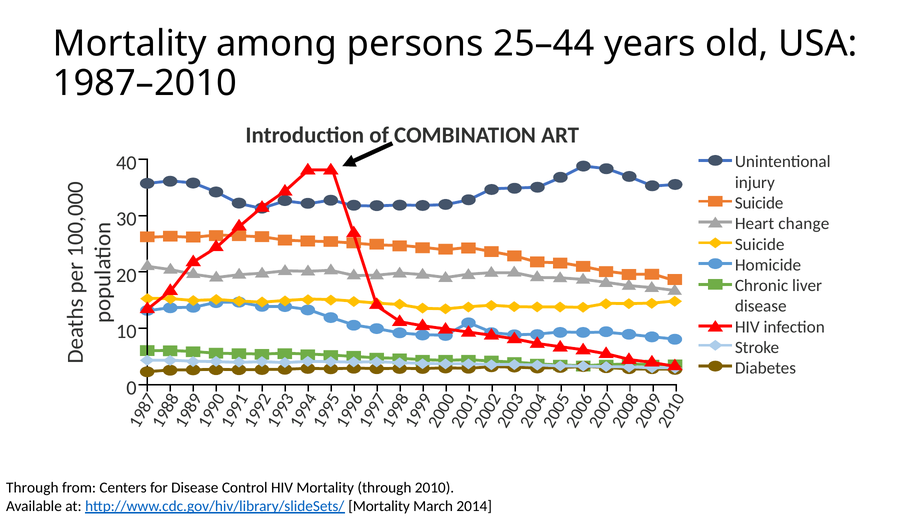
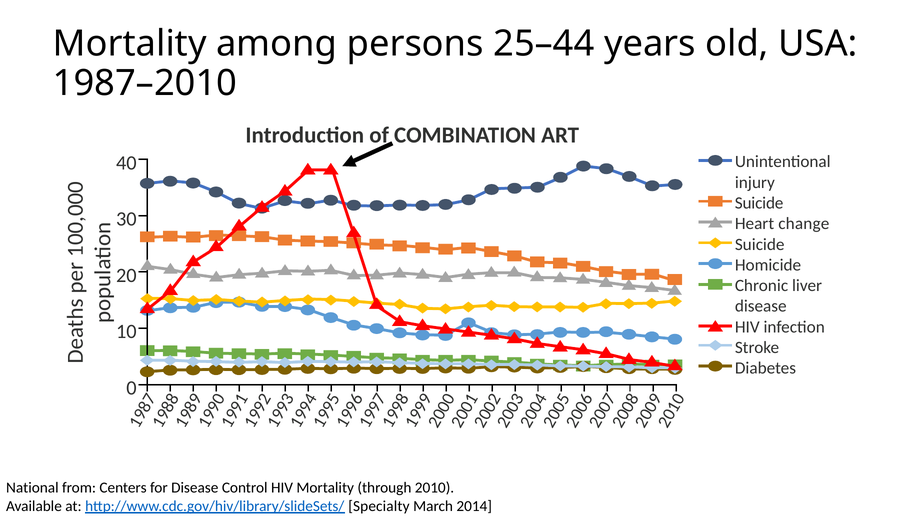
Through at (32, 488): Through -> National
http://www.cdc.gov/hiv/library/slideSets/ Mortality: Mortality -> Specialty
